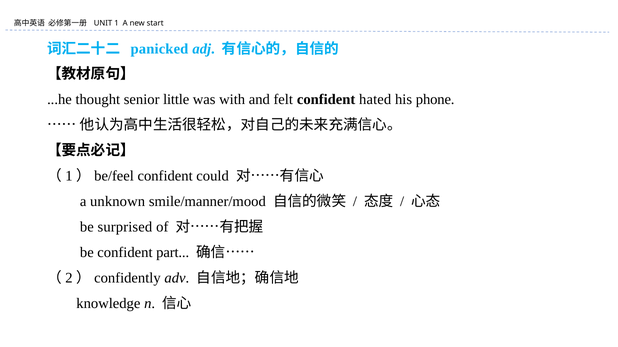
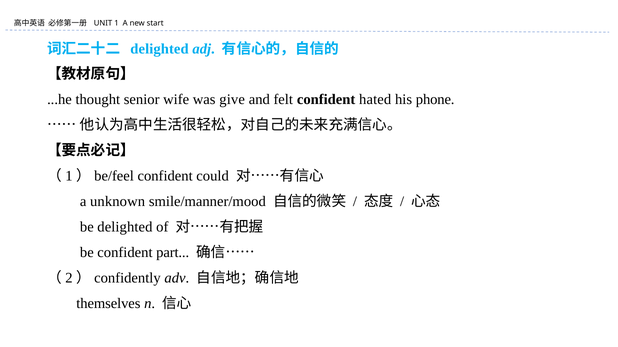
panicked at (159, 49): panicked -> delighted
little: little -> wife
with: with -> give
be surprised: surprised -> delighted
knowledge: knowledge -> themselves
